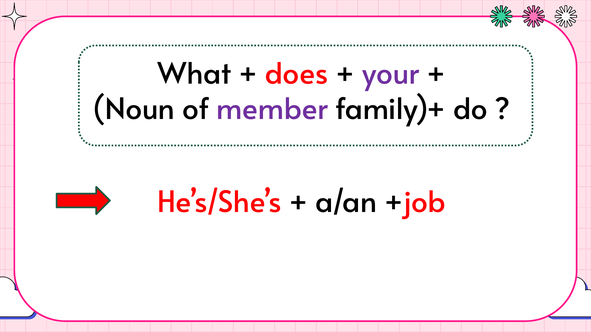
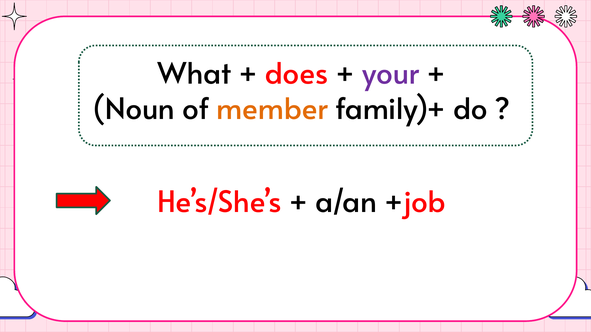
member colour: purple -> orange
